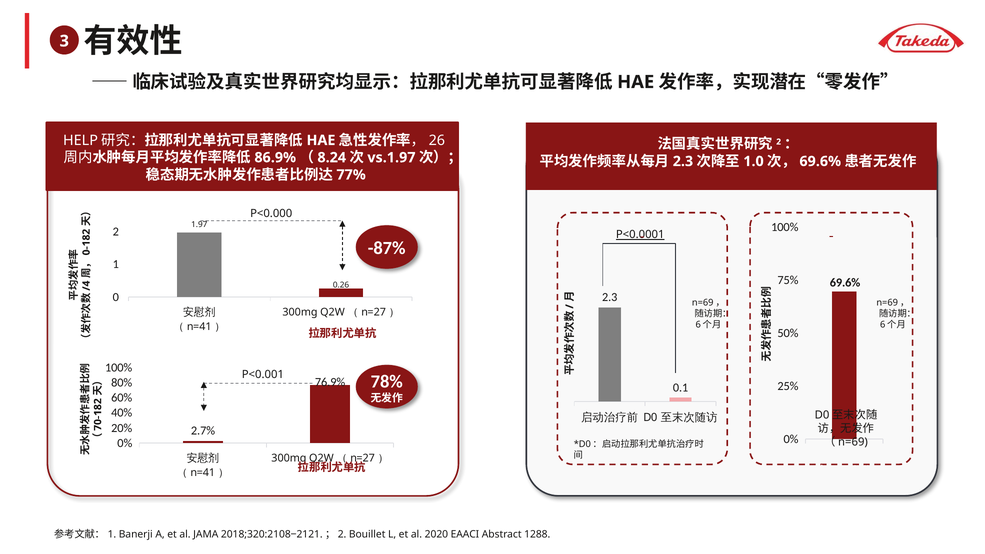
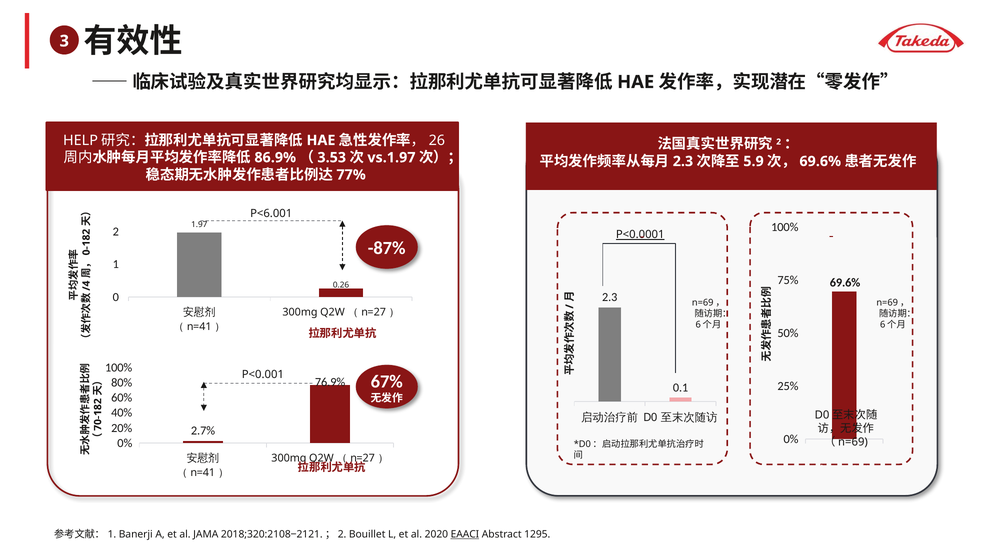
8.24: 8.24 -> 3.53
1.0: 1.0 -> 5.9
P<0.000: P<0.000 -> P<6.001
78%: 78% -> 67%
EAACI underline: none -> present
1288: 1288 -> 1295
